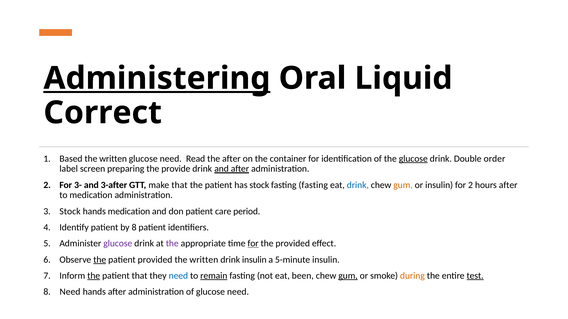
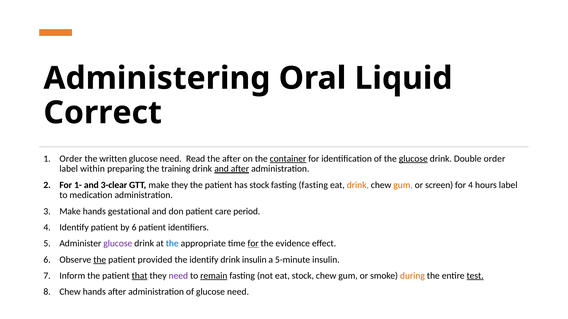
Administering underline: present -> none
Based at (71, 159): Based -> Order
container underline: none -> present
screen: screen -> within
provide: provide -> training
3-: 3- -> 1-
3-after: 3-after -> 3-clear
make that: that -> they
drink at (358, 185) colour: blue -> orange
or insulin: insulin -> screen
for 2: 2 -> 4
hours after: after -> label
Stock at (70, 212): Stock -> Make
hands medication: medication -> gestational
by 8: 8 -> 6
the at (172, 244) colour: purple -> blue
the provided: provided -> evidence
written at (204, 260): written -> identify
the at (94, 276) underline: present -> none
that at (140, 276) underline: none -> present
need at (178, 276) colour: blue -> purple
eat been: been -> stock
gum at (348, 276) underline: present -> none
8 Need: Need -> Chew
